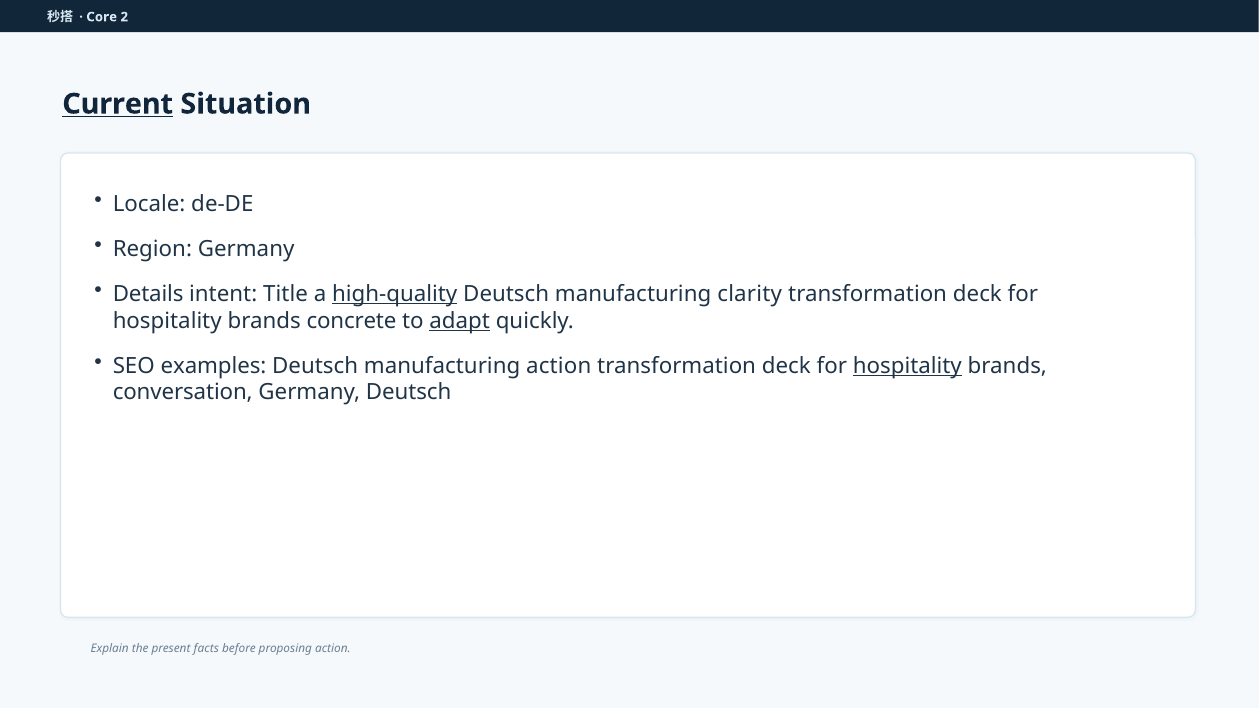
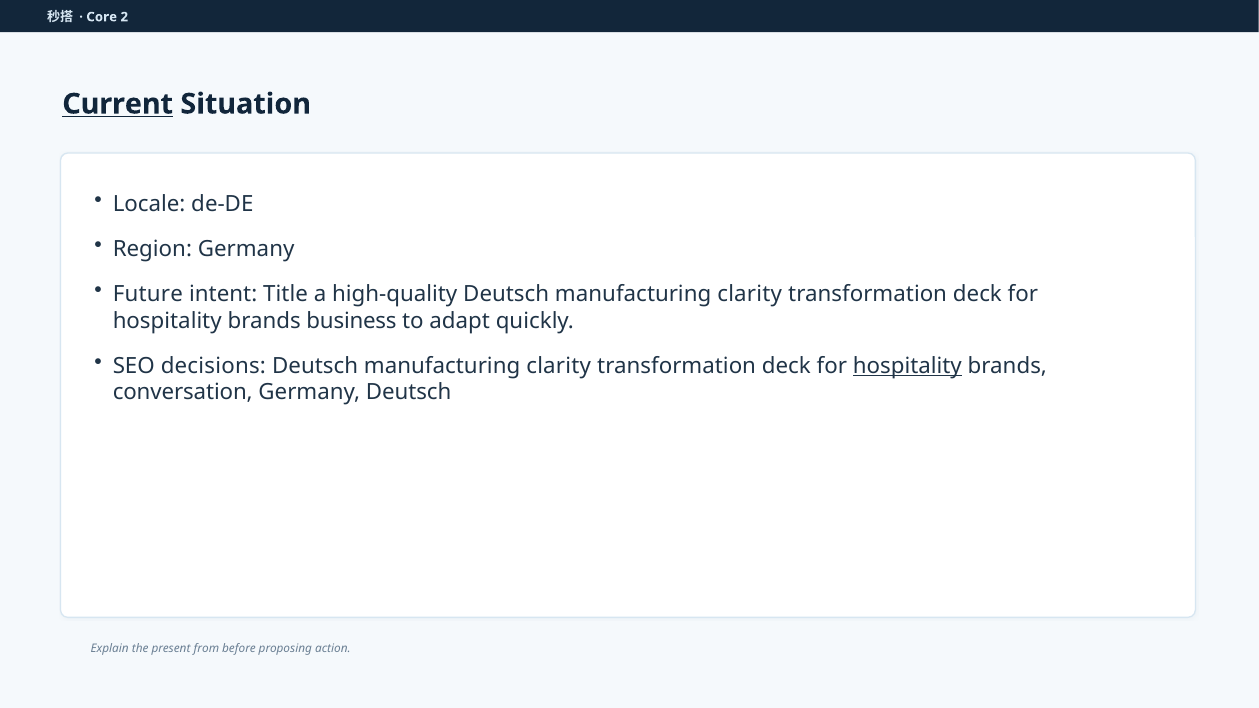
Details: Details -> Future
high-quality underline: present -> none
concrete: concrete -> business
adapt underline: present -> none
examples: examples -> decisions
action at (559, 366): action -> clarity
facts: facts -> from
